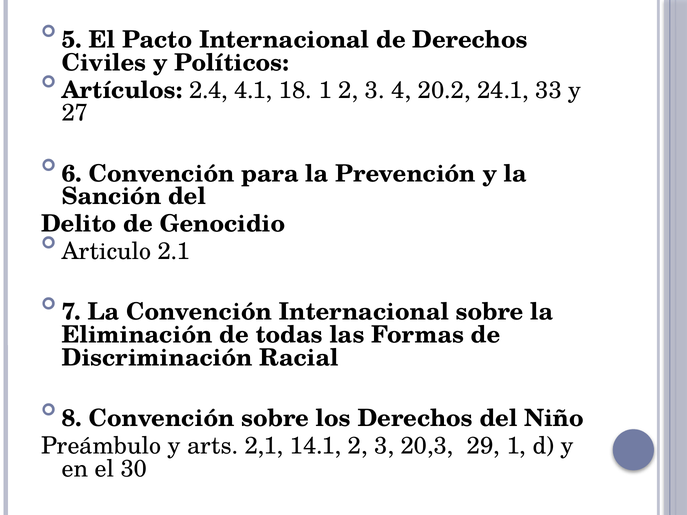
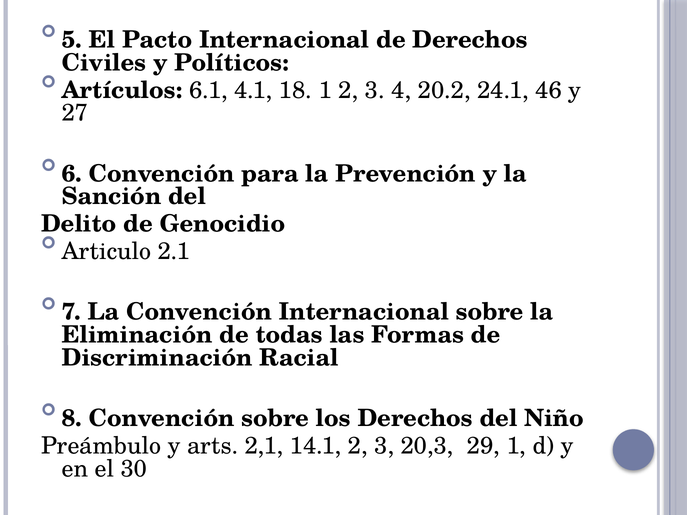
2.4: 2.4 -> 6.1
33: 33 -> 46
